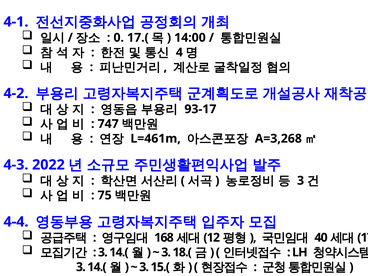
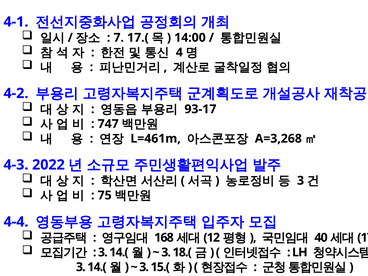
0: 0 -> 7
